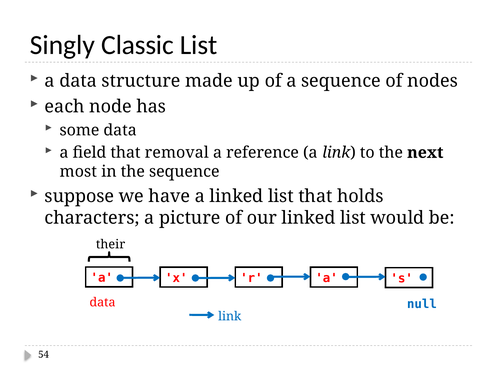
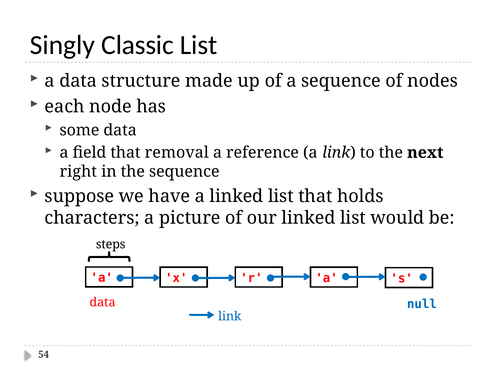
most: most -> right
their: their -> steps
